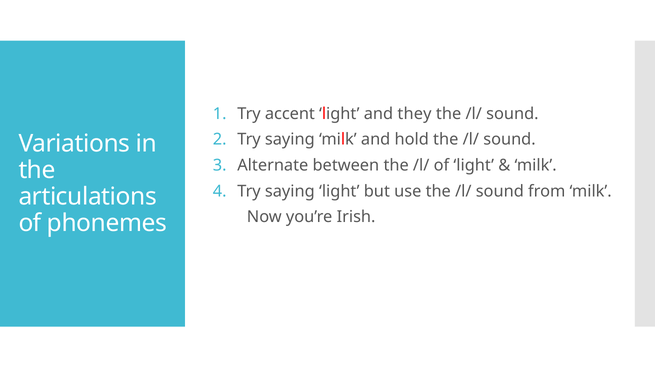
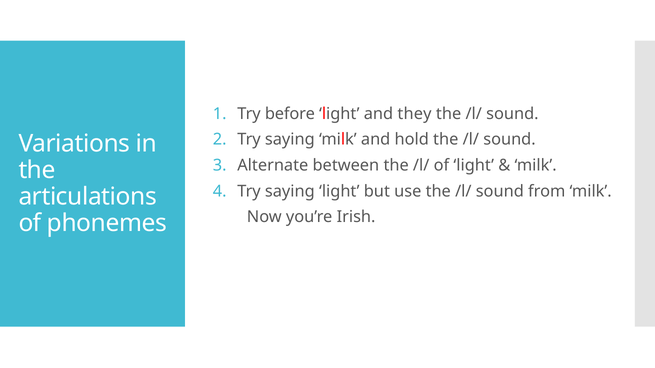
accent: accent -> before
